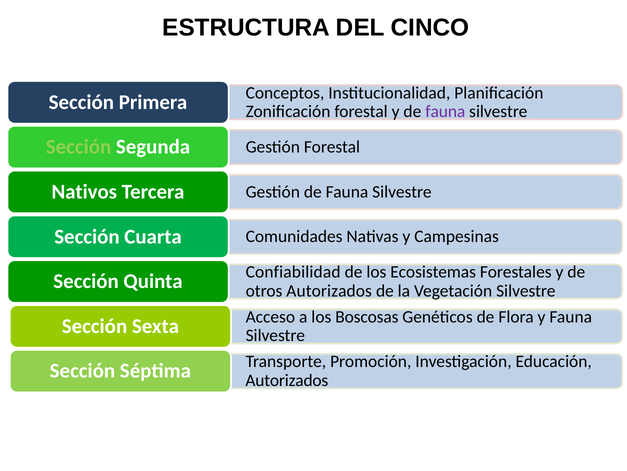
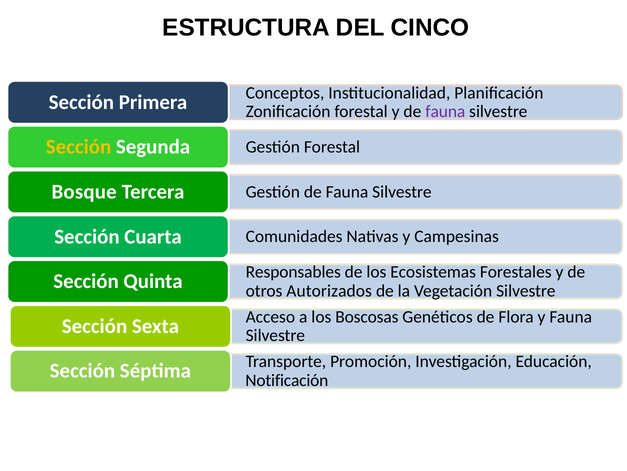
Sección at (79, 147) colour: light green -> yellow
Nativos: Nativos -> Bosque
Confiabilidad: Confiabilidad -> Responsables
Autorizados at (287, 380): Autorizados -> Notificación
